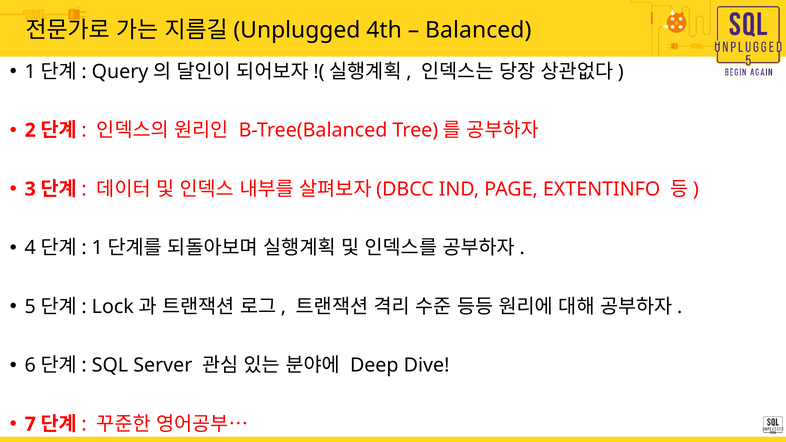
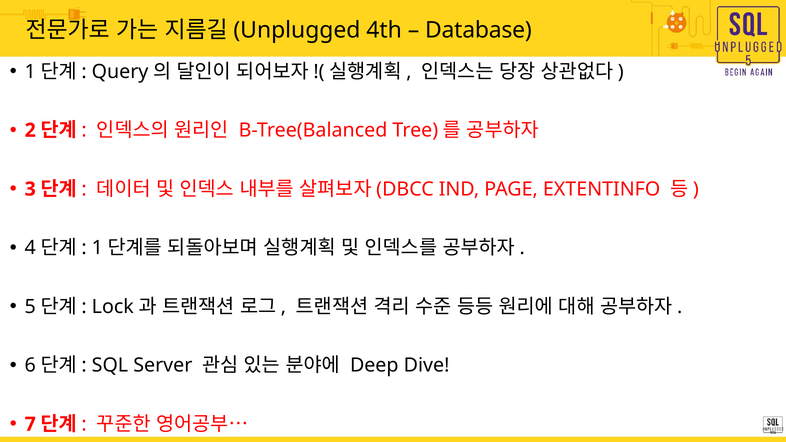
Balanced: Balanced -> Database
